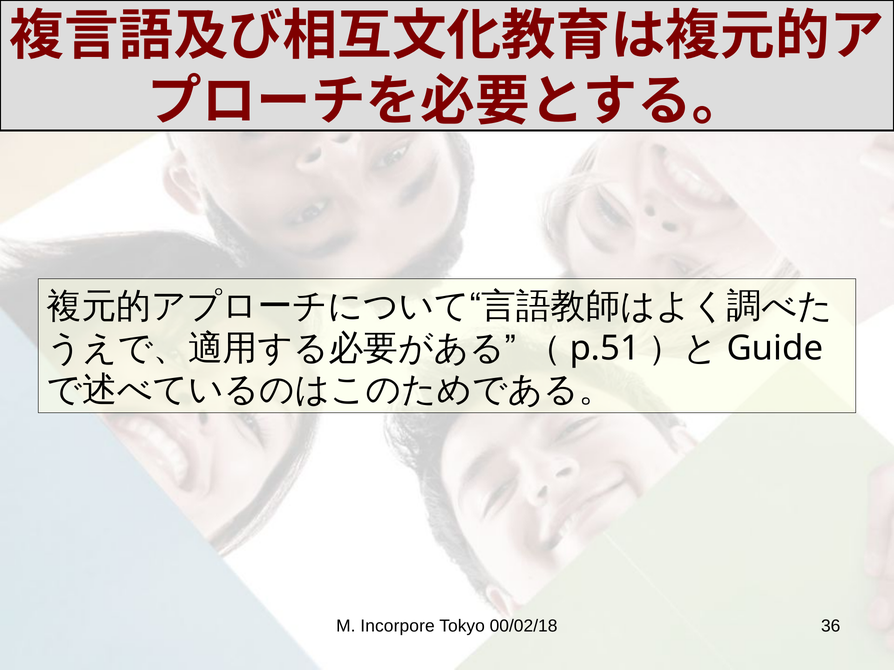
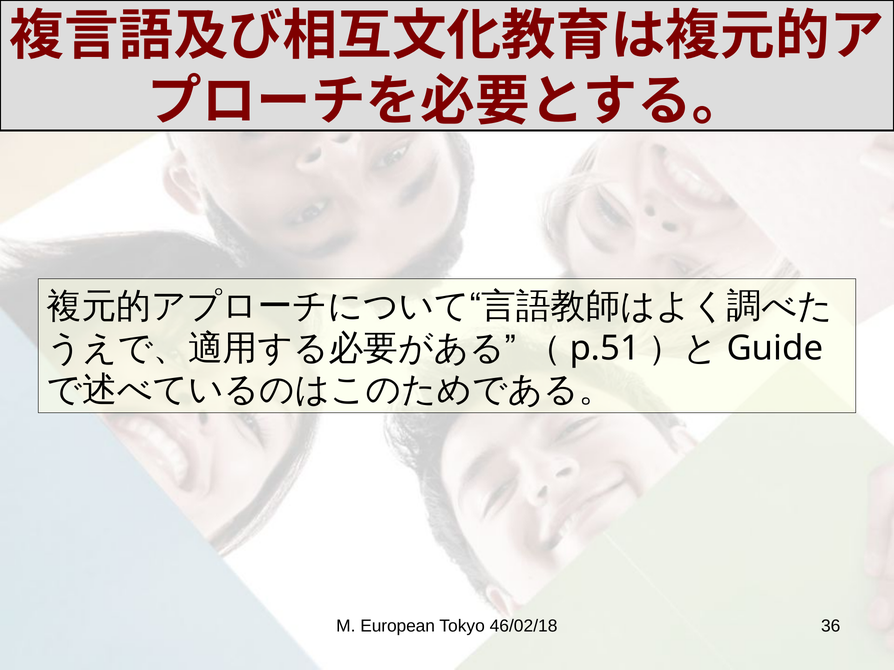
Incorpore: Incorpore -> European
00/02/18: 00/02/18 -> 46/02/18
